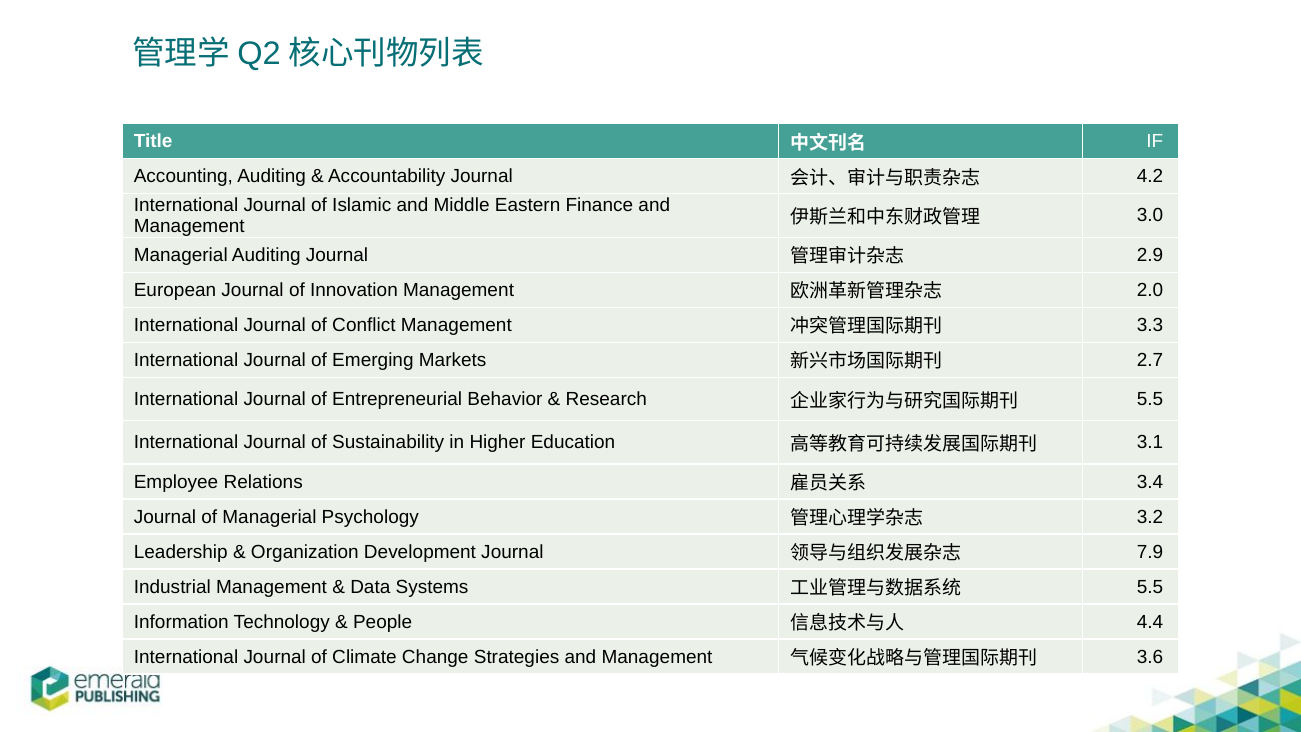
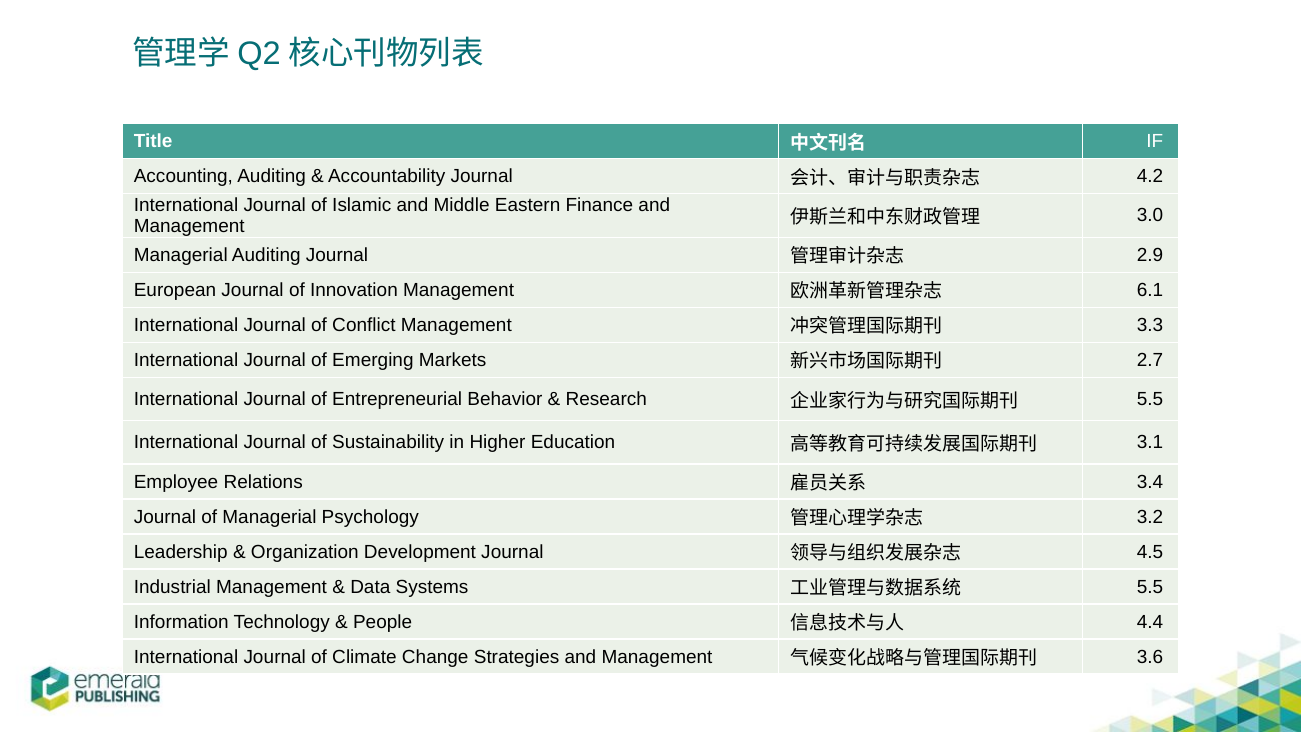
2.0: 2.0 -> 6.1
7.9: 7.9 -> 4.5
